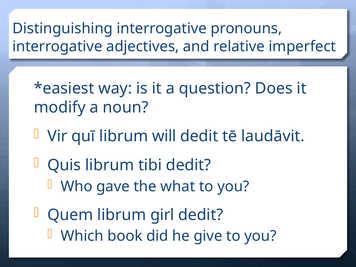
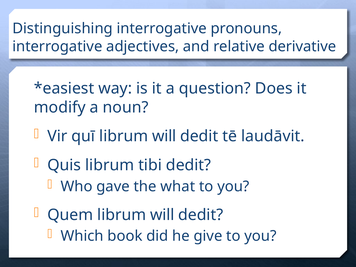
imperfect: imperfect -> derivative
Quem librum girl: girl -> will
